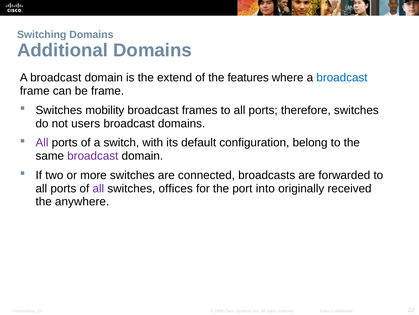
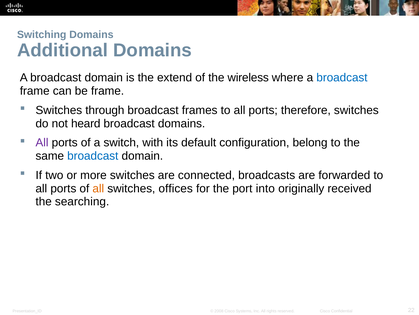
features: features -> wireless
mobility: mobility -> through
users: users -> heard
broadcast at (93, 156) colour: purple -> blue
all at (98, 188) colour: purple -> orange
anywhere: anywhere -> searching
